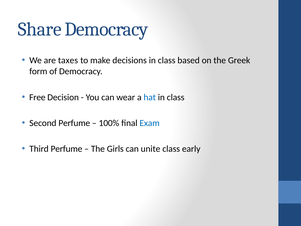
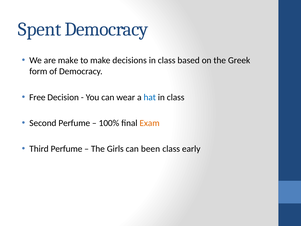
Share: Share -> Spent
are taxes: taxes -> make
Exam colour: blue -> orange
unite: unite -> been
